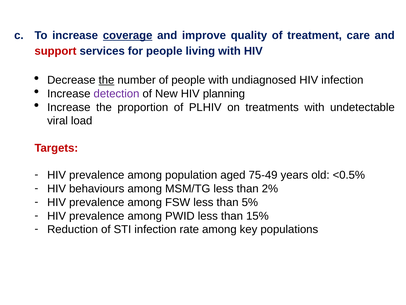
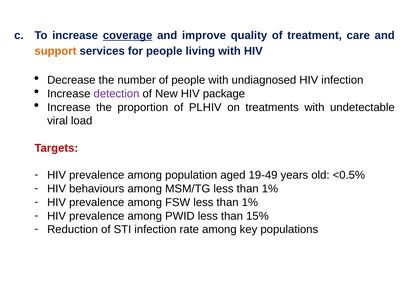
support colour: red -> orange
the at (106, 80) underline: present -> none
planning: planning -> package
75-49: 75-49 -> 19-49
MSM/TG less than 2%: 2% -> 1%
FSW less than 5%: 5% -> 1%
